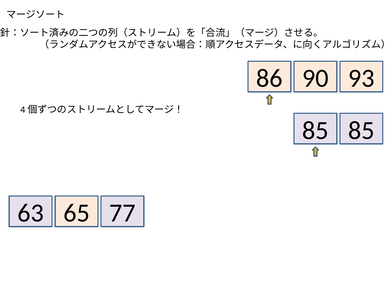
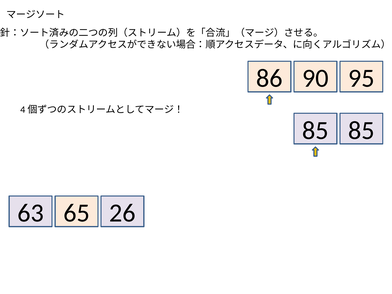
93: 93 -> 95
77: 77 -> 26
